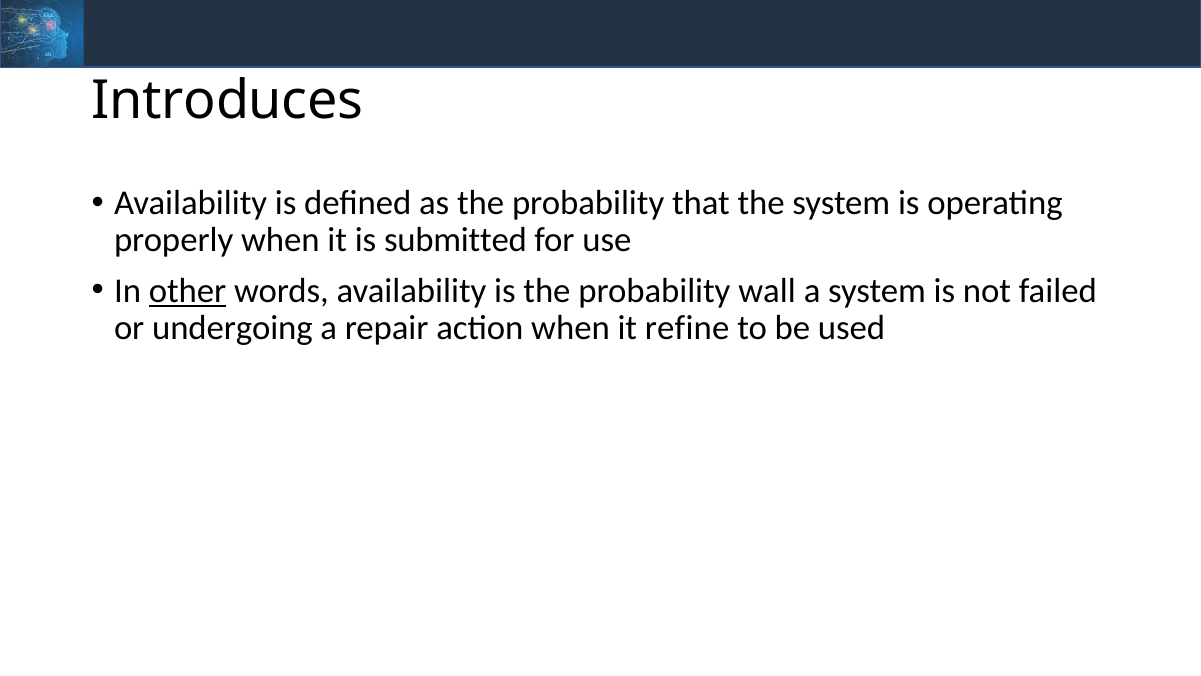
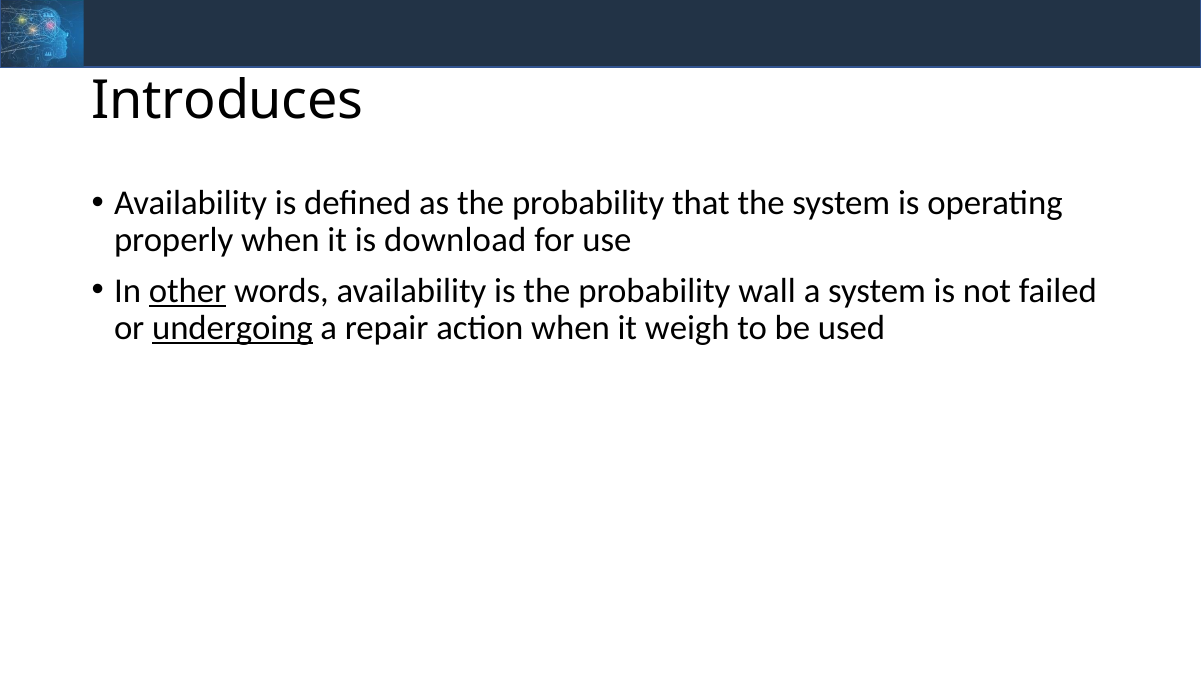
submitted: submitted -> download
undergoing underline: none -> present
refine: refine -> weigh
